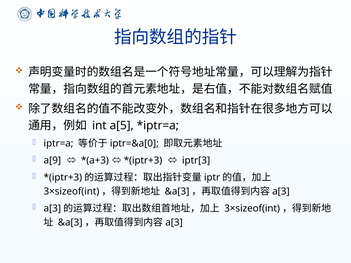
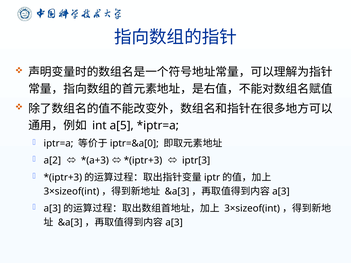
a[9: a[9 -> a[2
